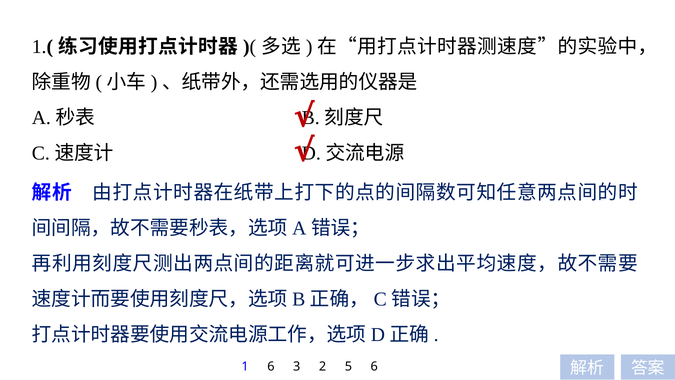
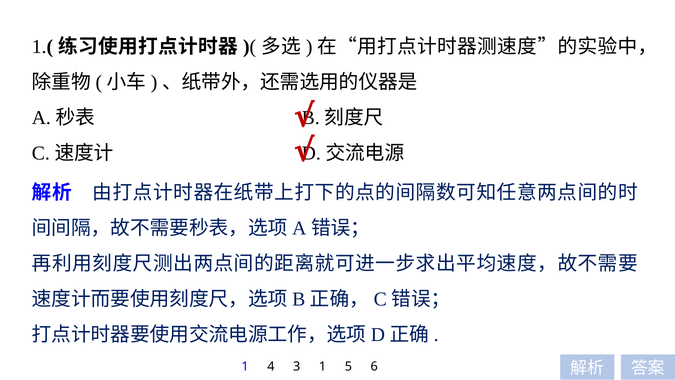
1 6: 6 -> 4
3 2: 2 -> 1
